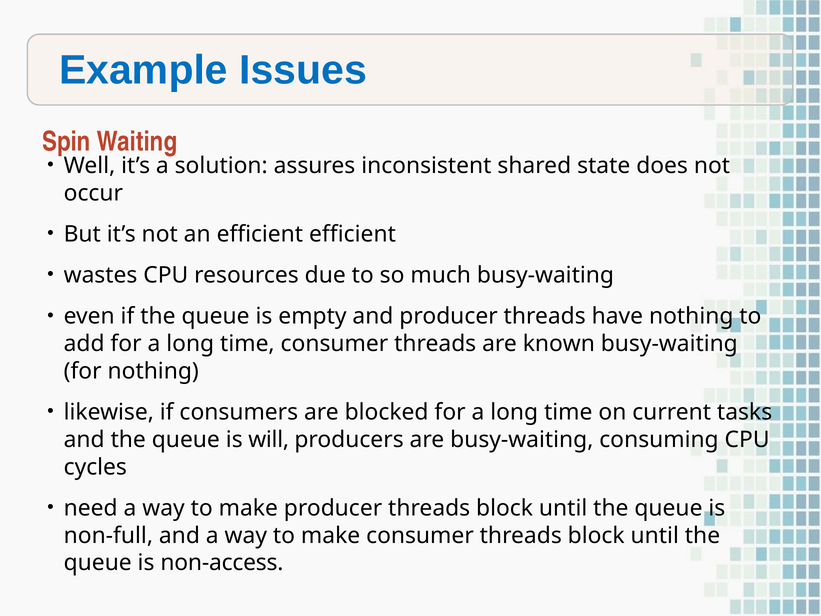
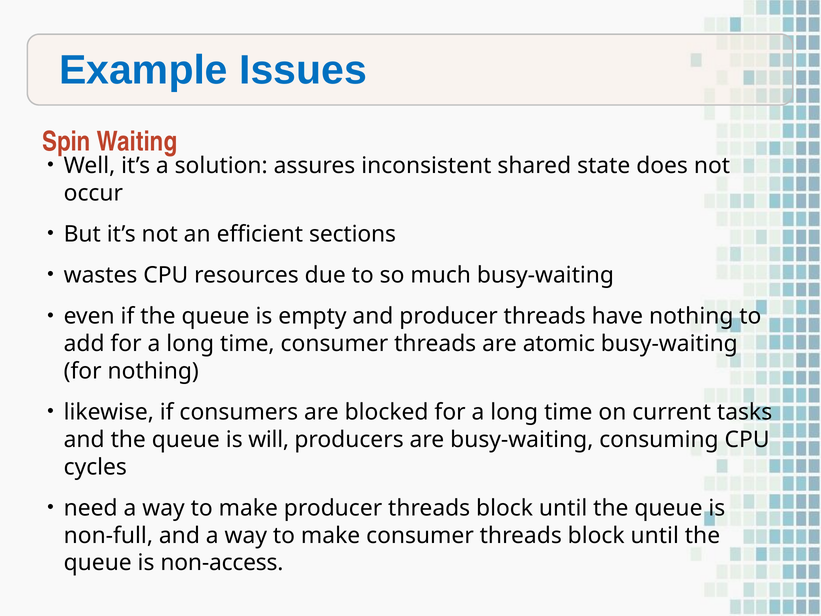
efficient efficient: efficient -> sections
known: known -> atomic
